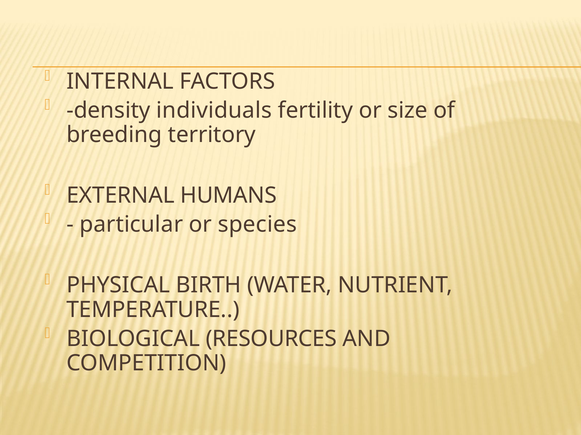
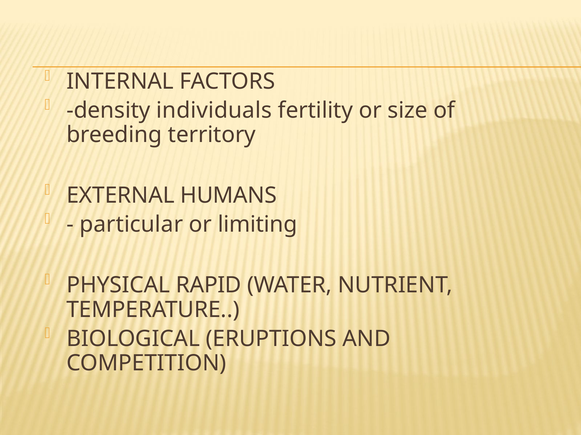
species: species -> limiting
BIRTH: BIRTH -> RAPID
RESOURCES: RESOURCES -> ERUPTIONS
